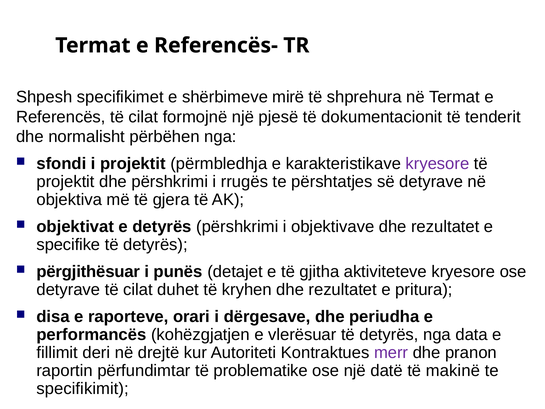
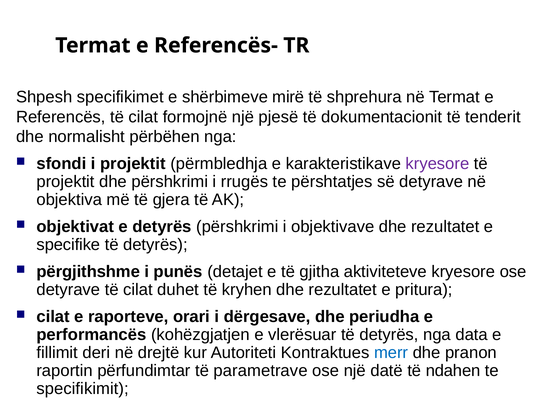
përgjithësuar: përgjithësuar -> përgjithshme
disa at (53, 317): disa -> cilat
merr colour: purple -> blue
problematike: problematike -> parametrave
makinë: makinë -> ndahen
